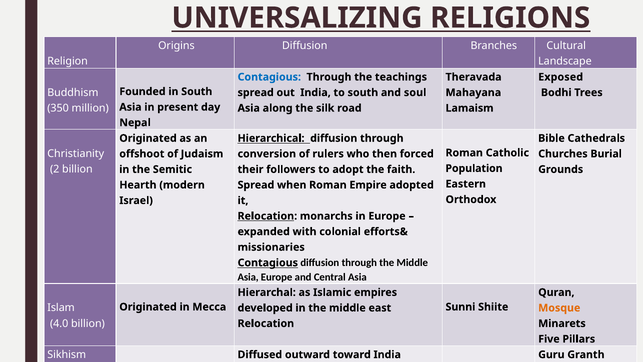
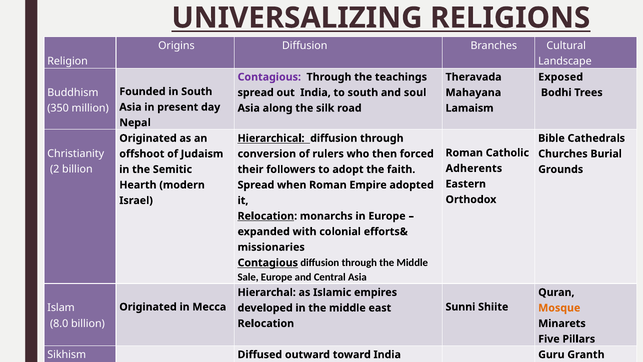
Contagious at (269, 77) colour: blue -> purple
Population: Population -> Adherents
Asia at (248, 277): Asia -> Sale
4.0: 4.0 -> 8.0
